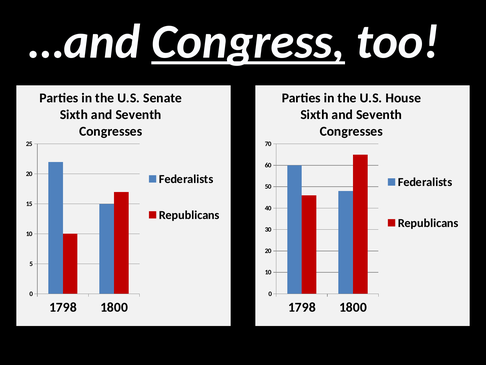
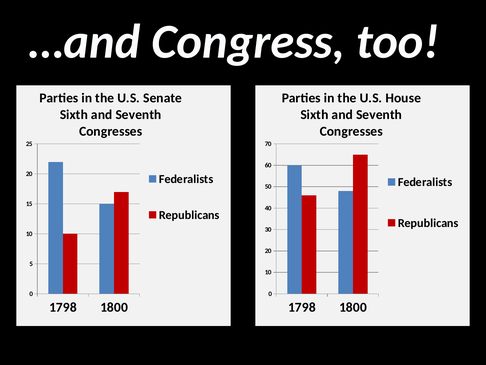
Congress underline: present -> none
